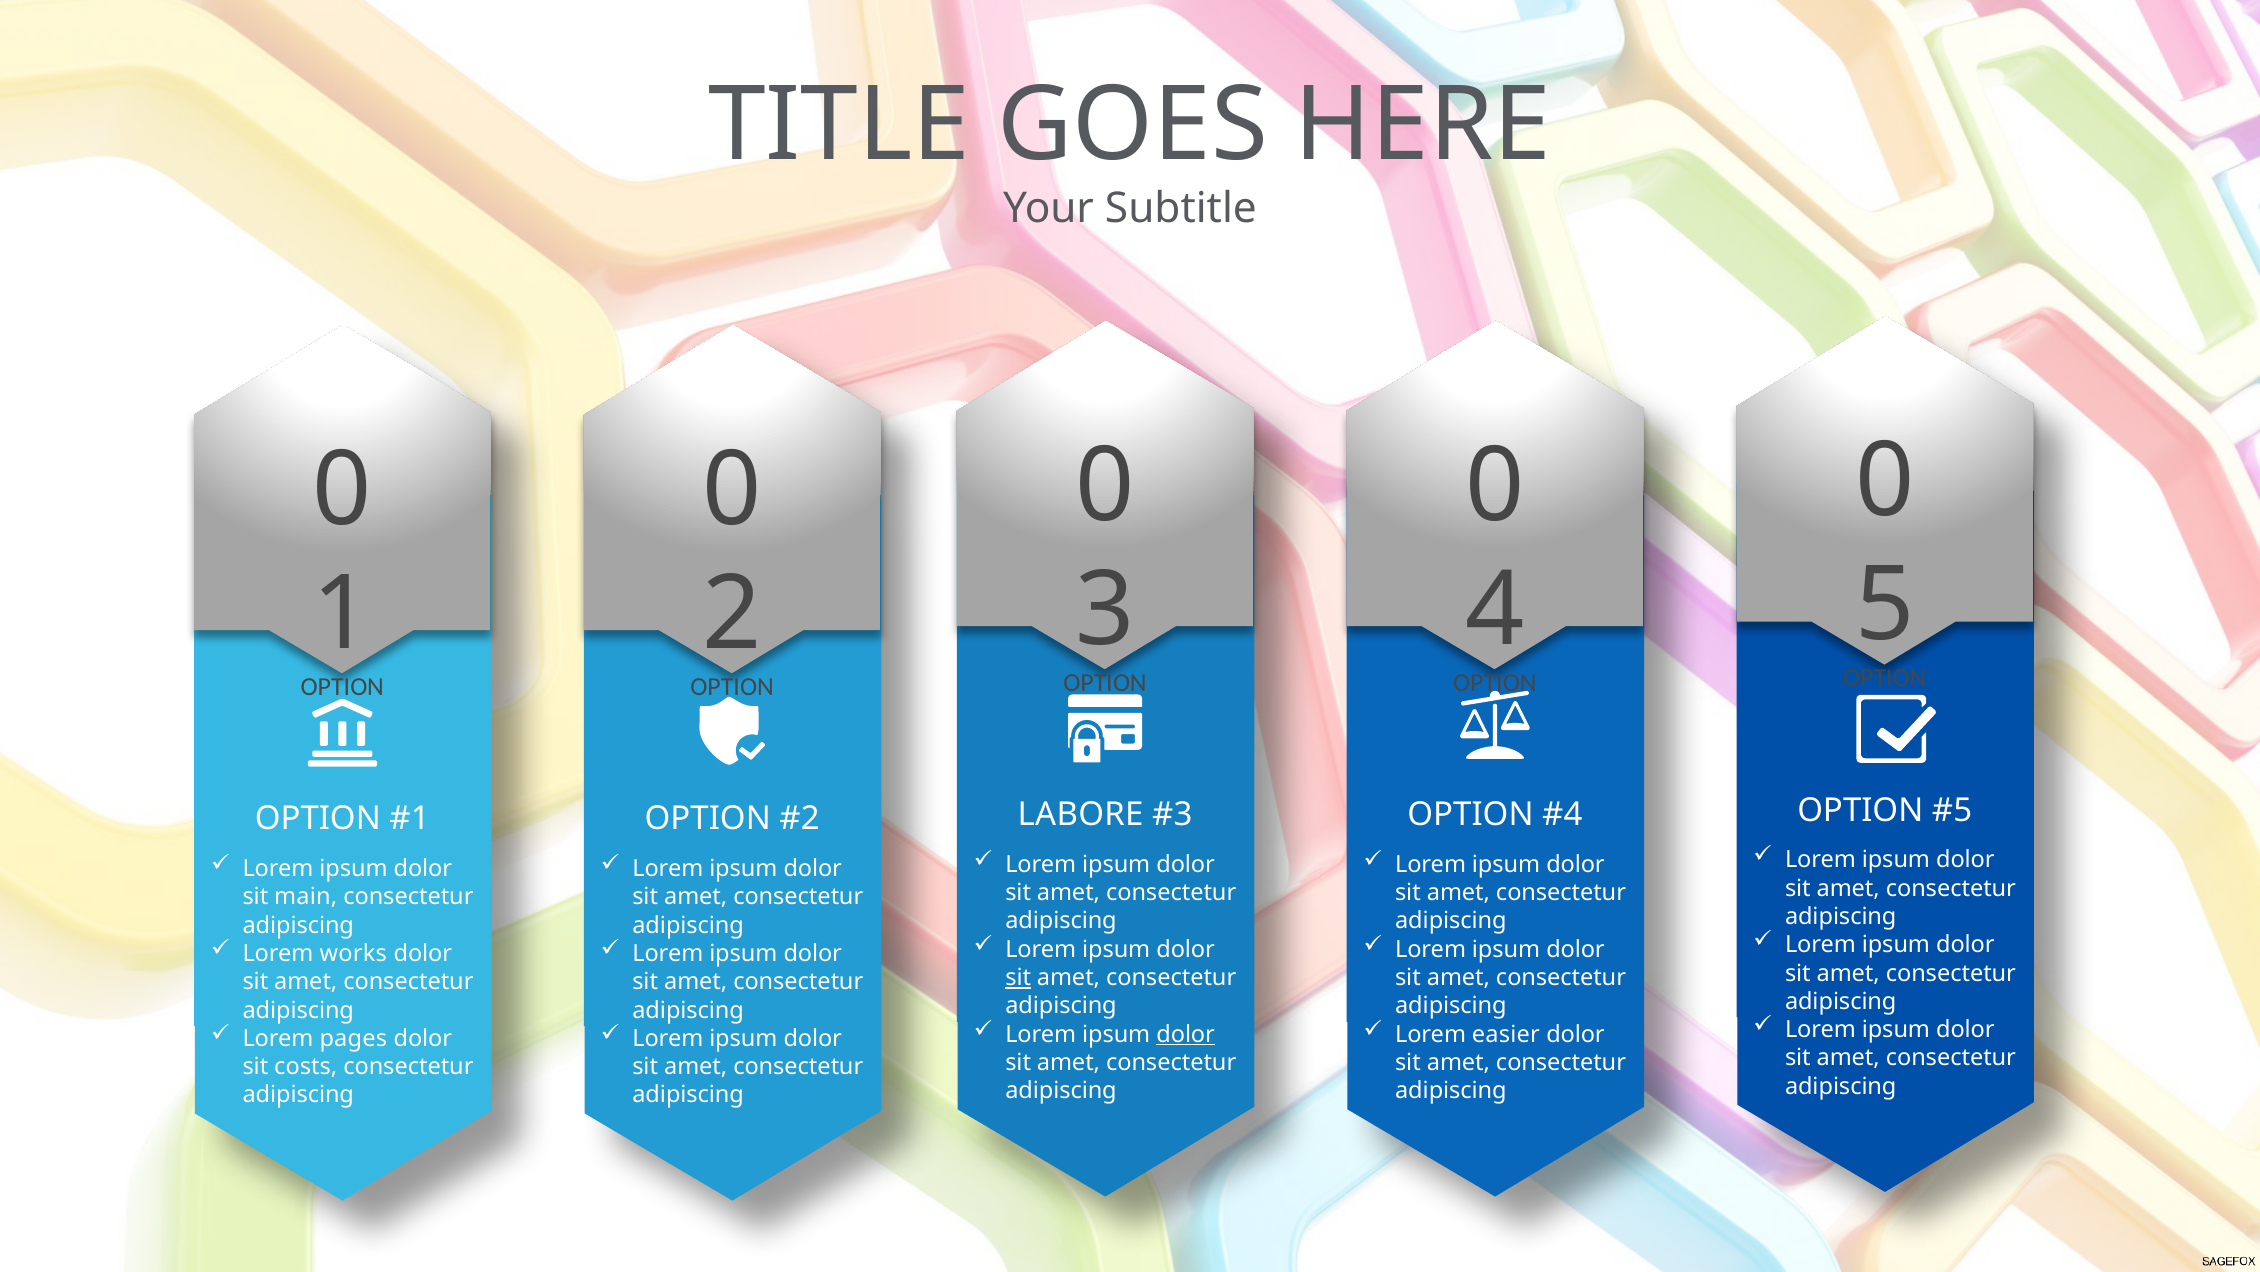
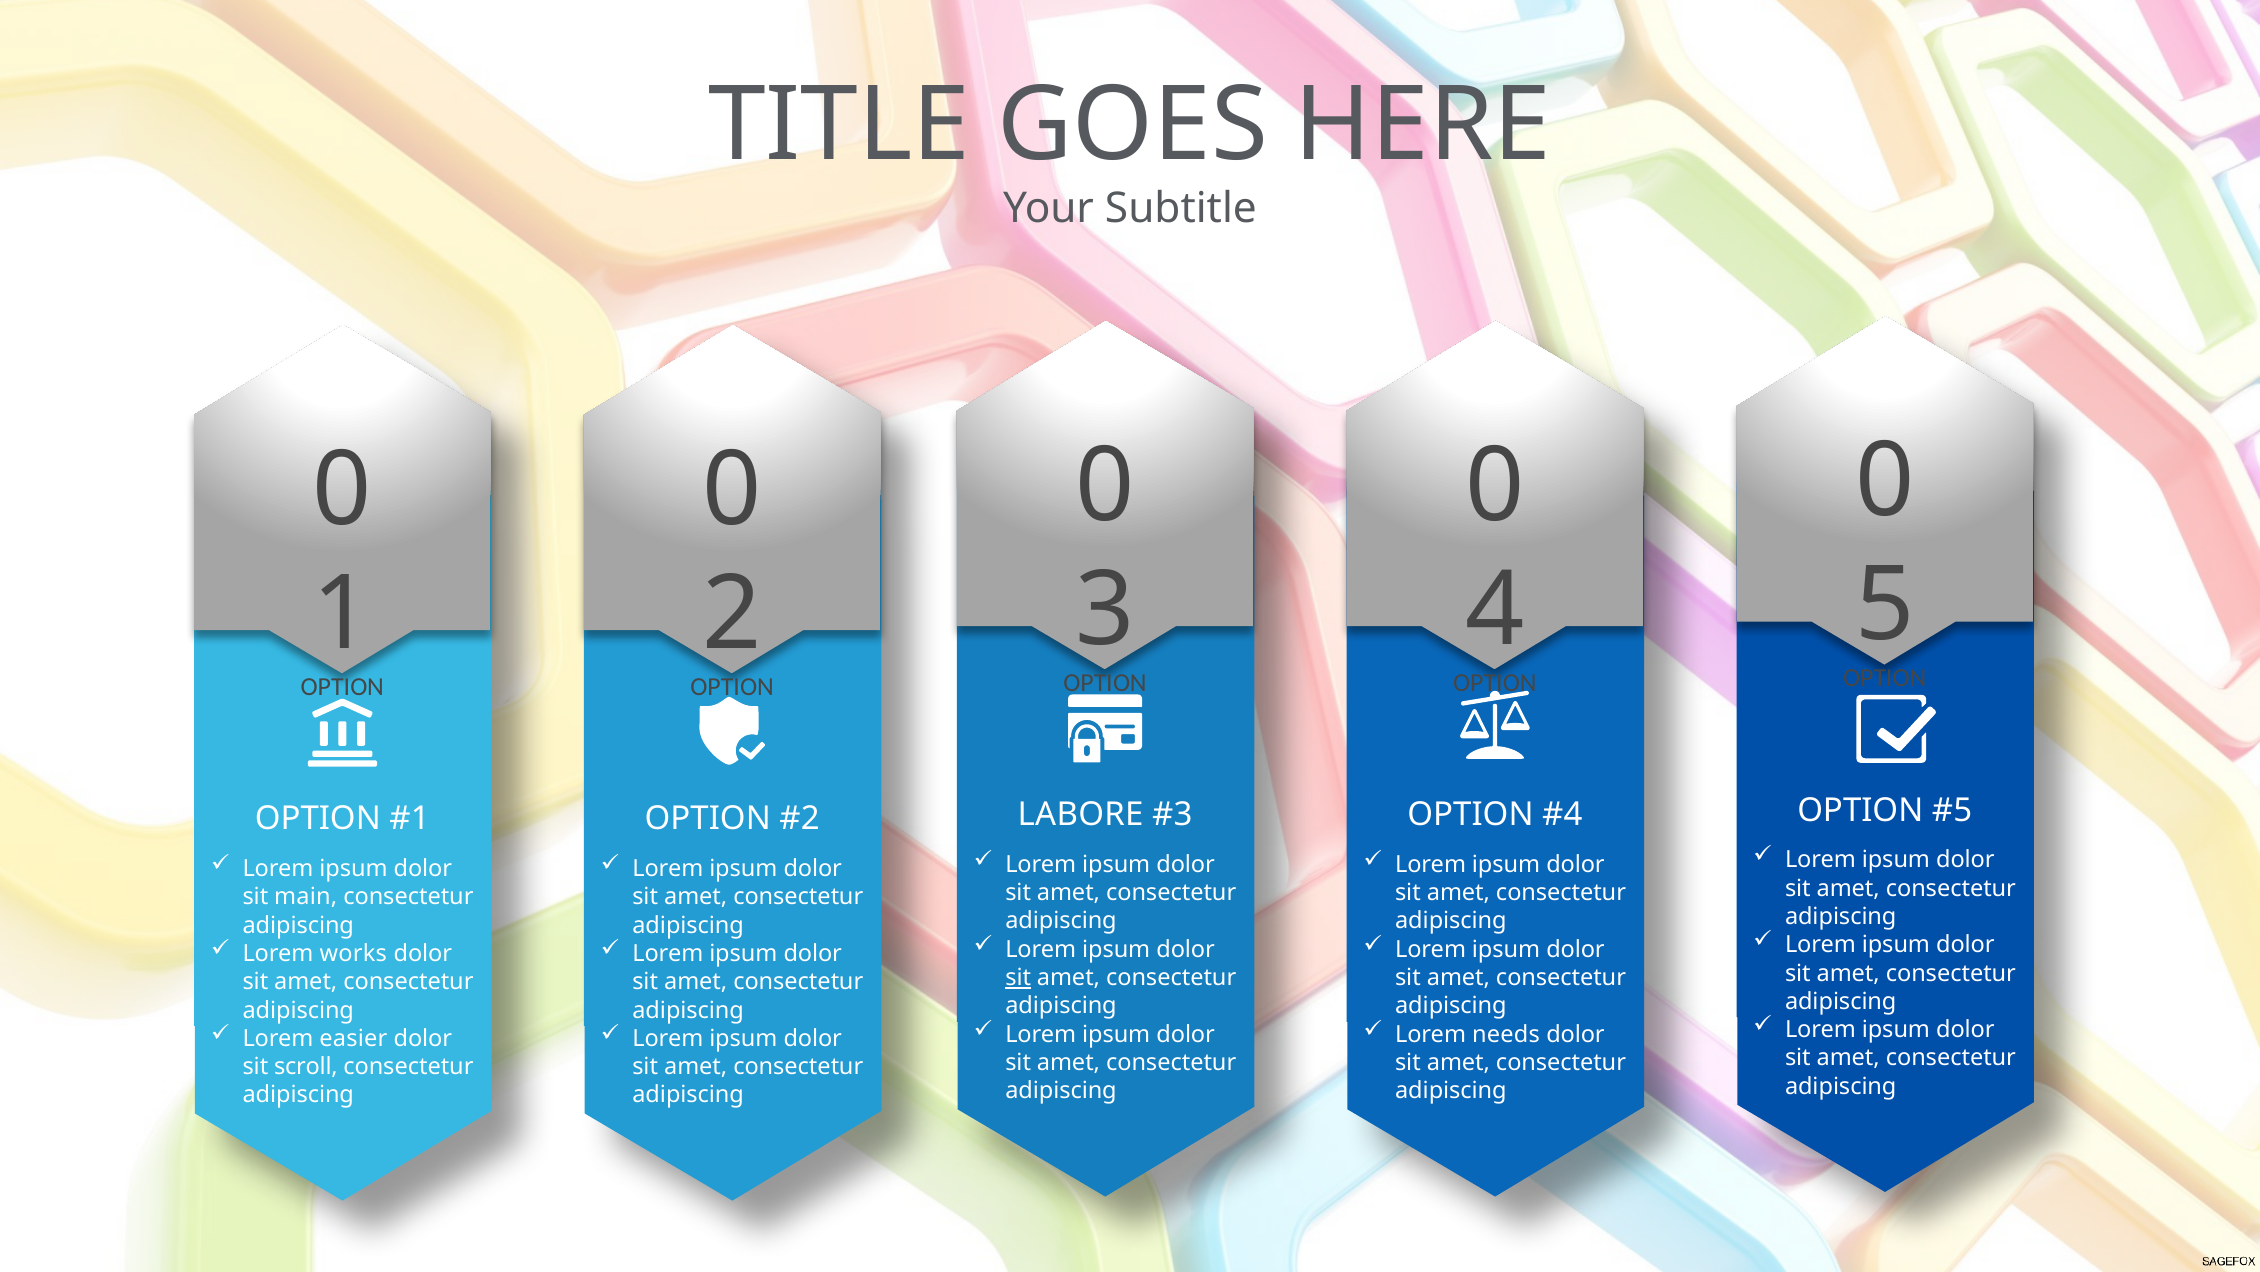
dolor at (1186, 1034) underline: present -> none
easier: easier -> needs
pages: pages -> easier
costs: costs -> scroll
